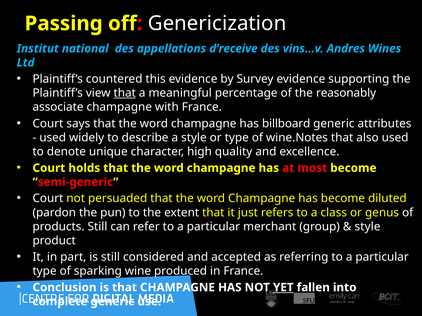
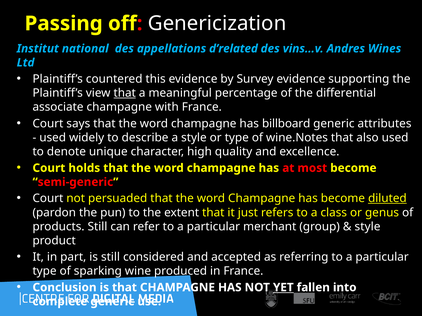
d’receive: d’receive -> d’related
reasonably: reasonably -> differential
diluted underline: none -> present
